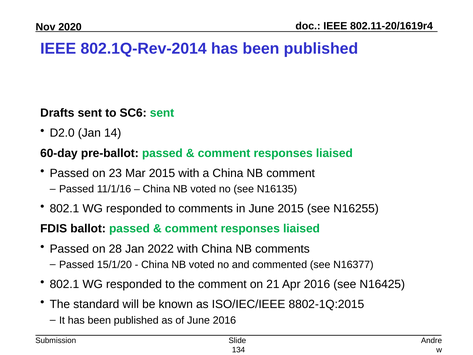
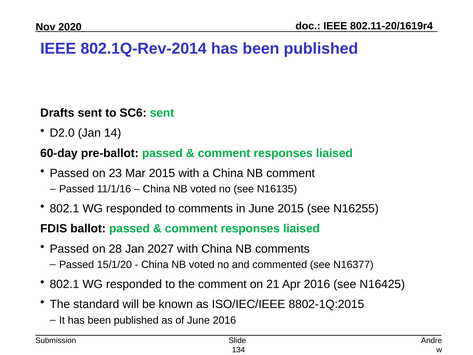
2022: 2022 -> 2027
